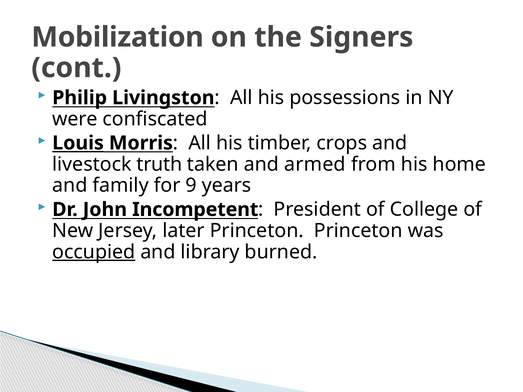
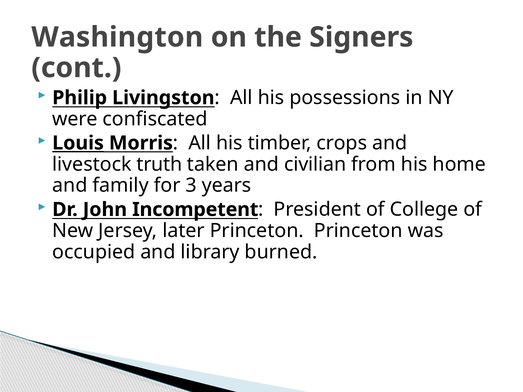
Mobilization: Mobilization -> Washington
armed: armed -> civilian
9: 9 -> 3
occupied underline: present -> none
